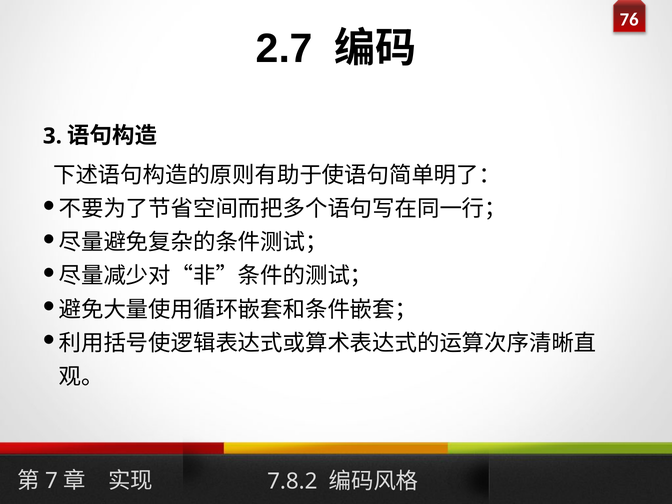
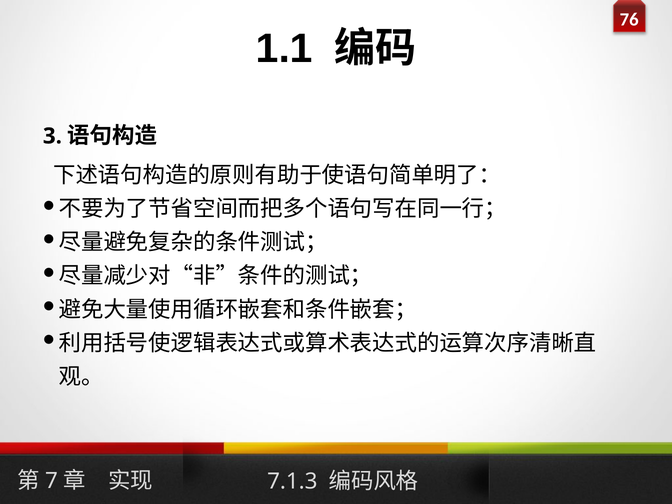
2.7: 2.7 -> 1.1
7.8.2: 7.8.2 -> 7.1.3
